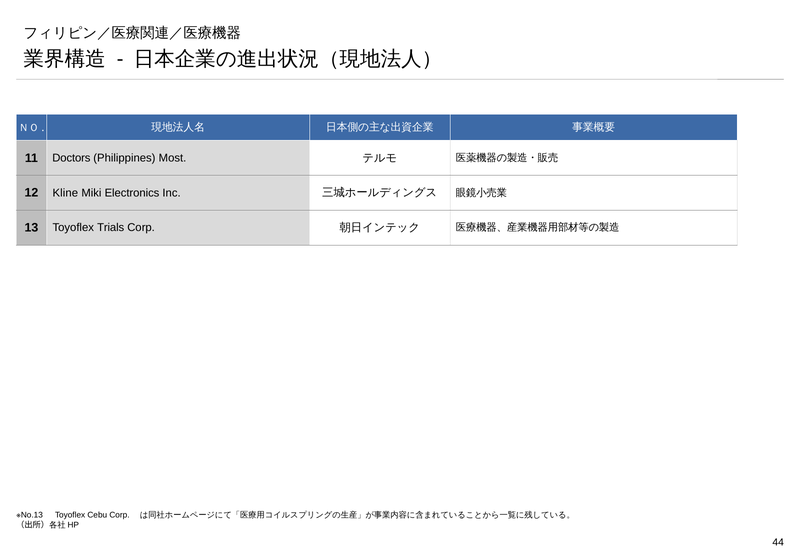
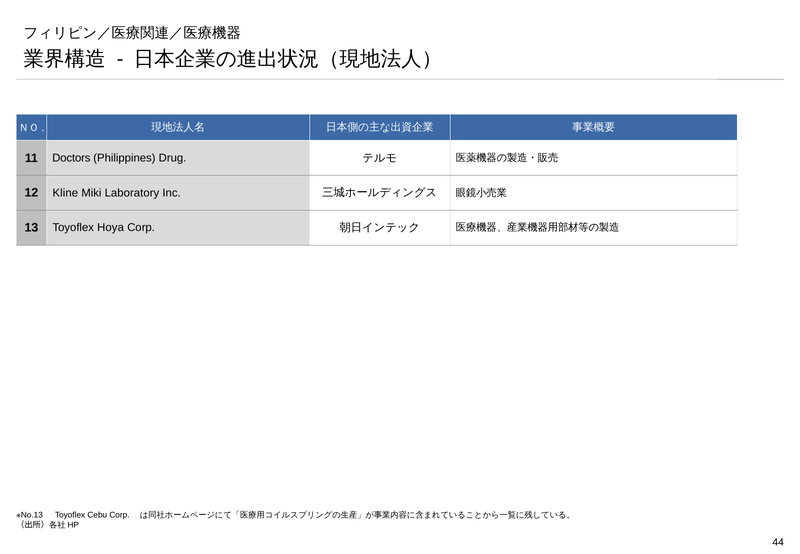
Most: Most -> Drug
Electronics: Electronics -> Laboratory
Trials: Trials -> Hoya
